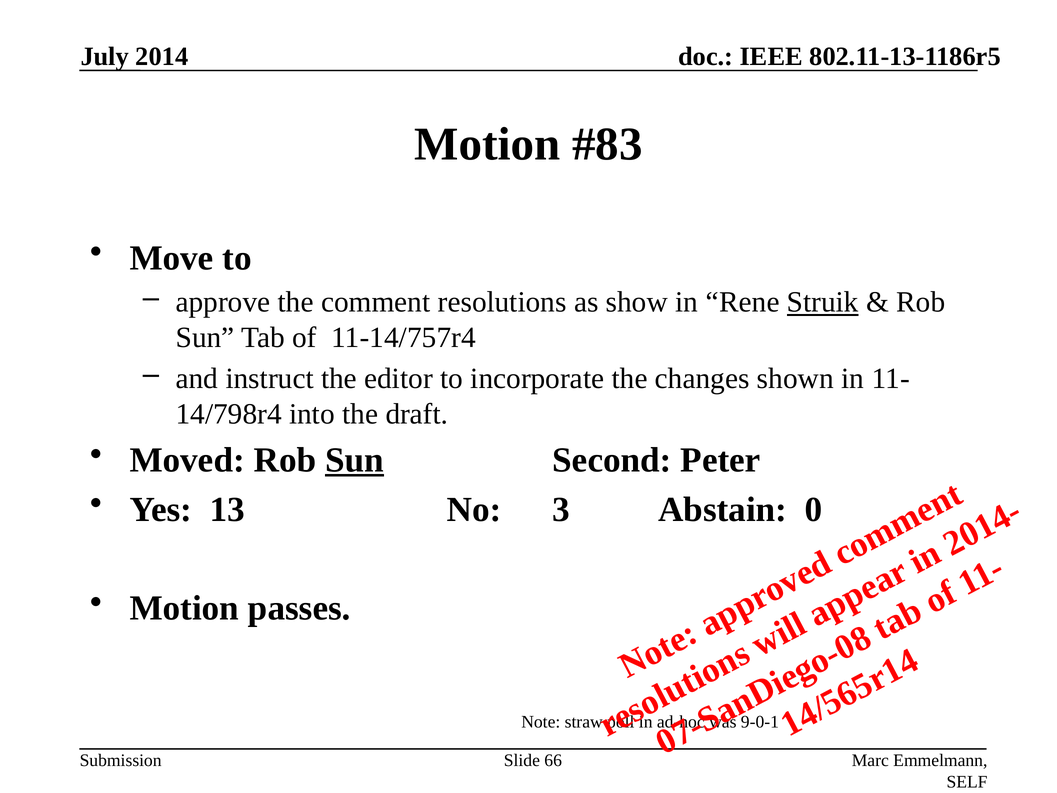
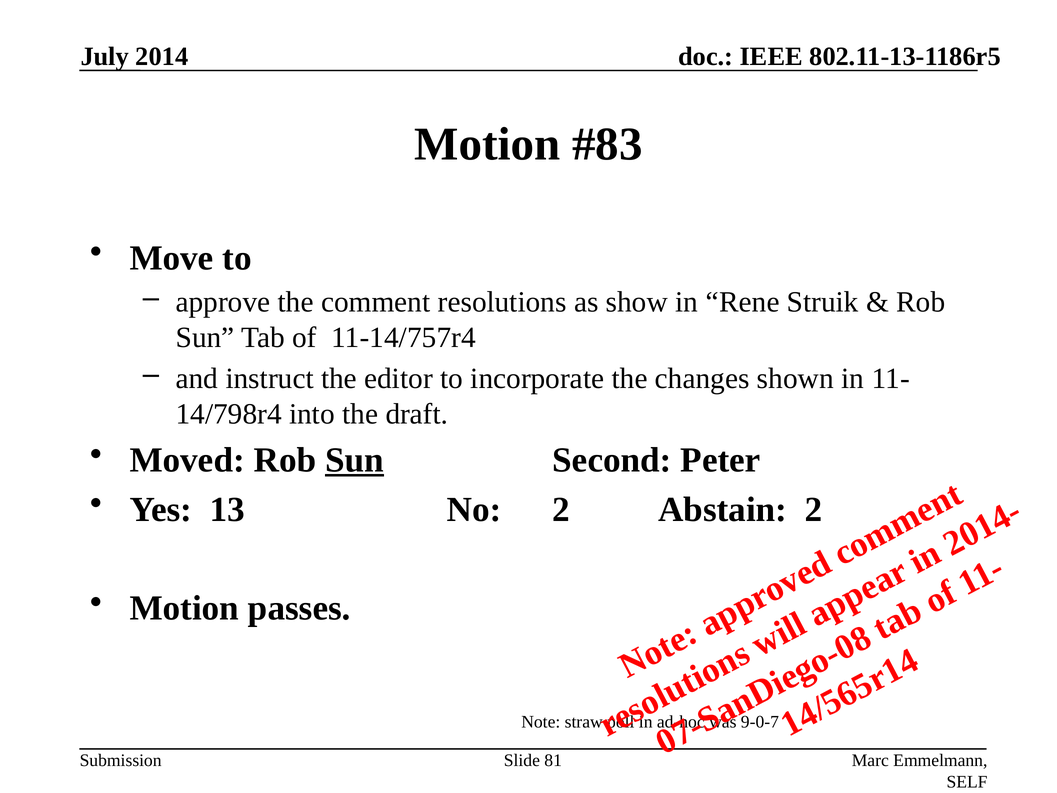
Struik underline: present -> none
No 3: 3 -> 2
Abstain 0: 0 -> 2
9-0-1: 9-0-1 -> 9-0-7
66: 66 -> 81
